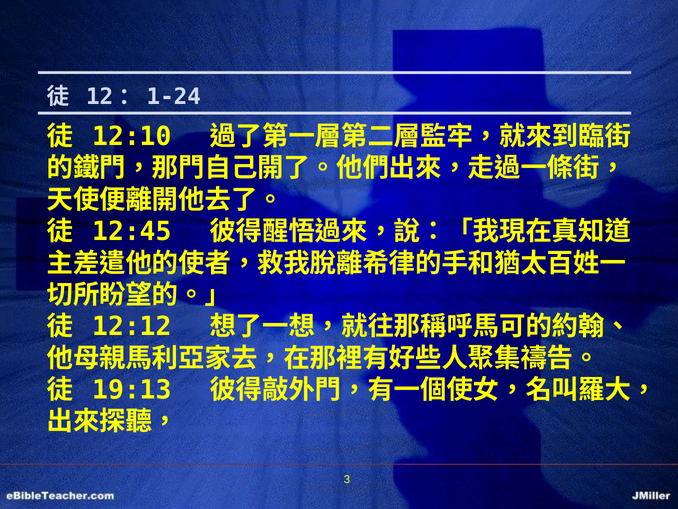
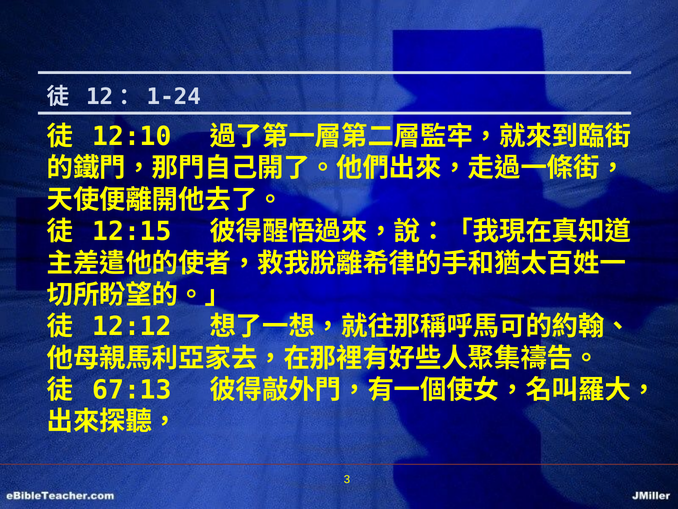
12:45: 12:45 -> 12:15
19:13: 19:13 -> 67:13
